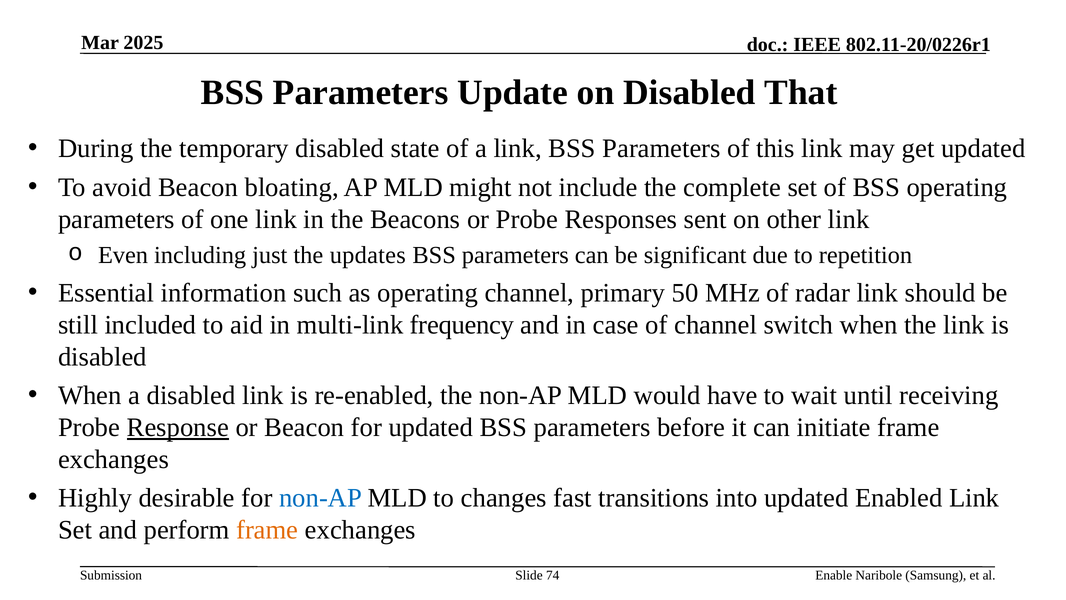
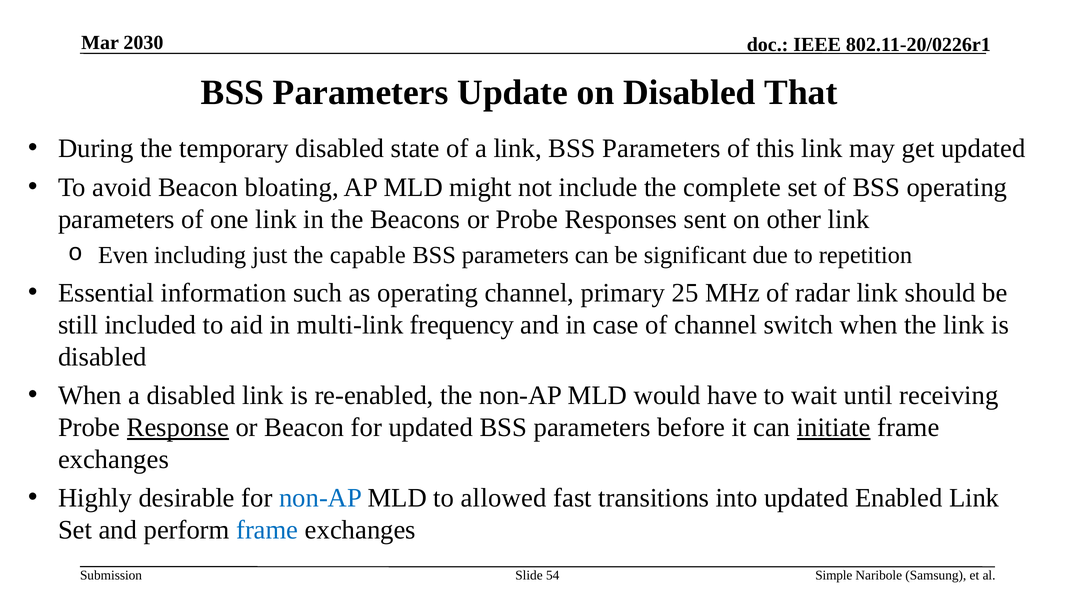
2025: 2025 -> 2030
updates: updates -> capable
50: 50 -> 25
initiate underline: none -> present
changes: changes -> allowed
frame at (267, 530) colour: orange -> blue
74: 74 -> 54
Enable: Enable -> Simple
